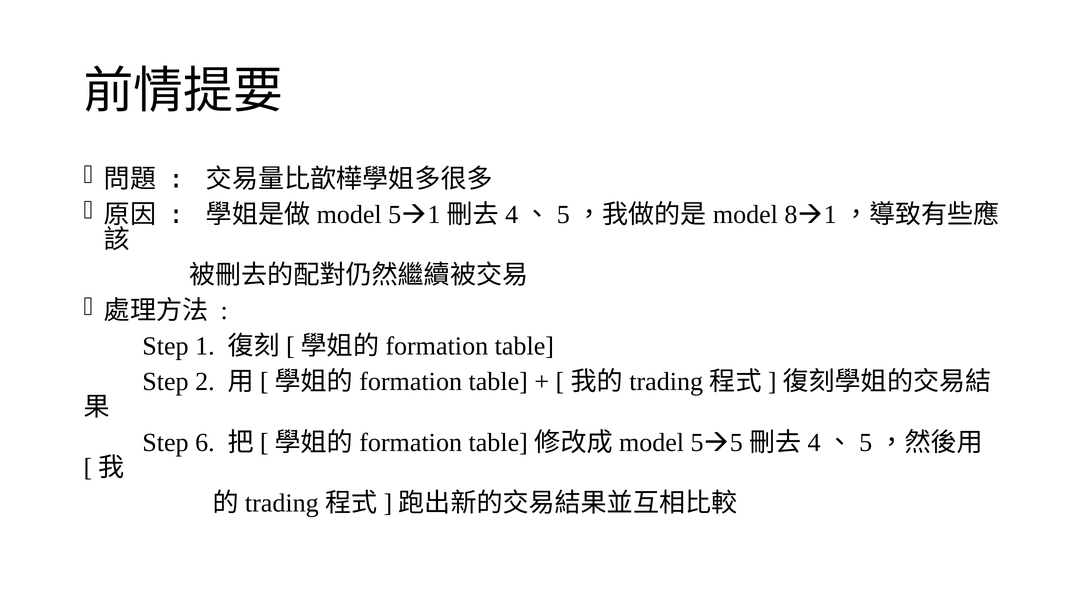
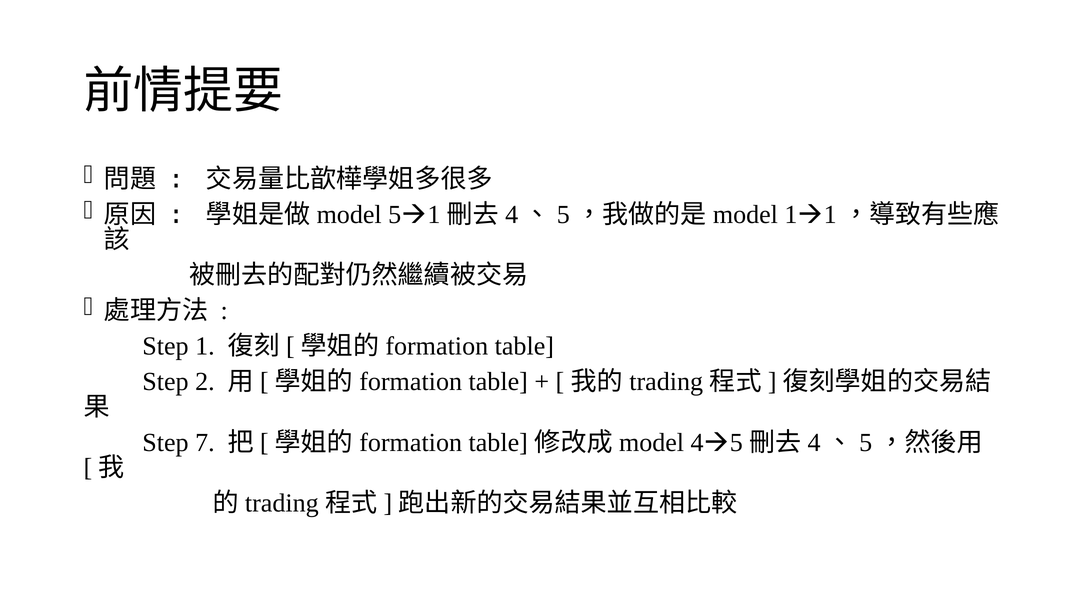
8 at (791, 214): 8 -> 1
6: 6 -> 7
5 at (697, 443): 5 -> 4
